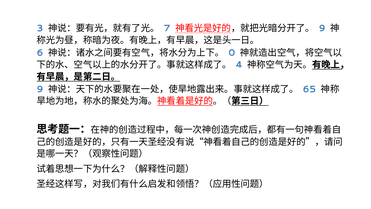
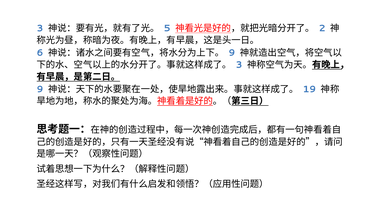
7: 7 -> 5
9 at (322, 28): 9 -> 2
0 at (232, 53): 0 -> 9
4 at (239, 65): 4 -> 3
65: 65 -> 19
